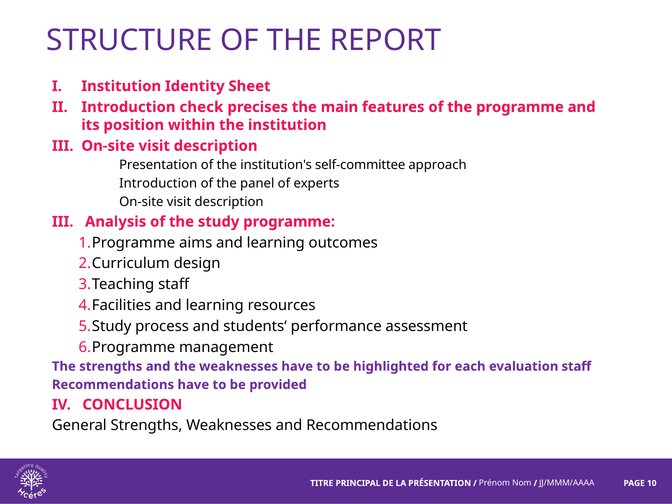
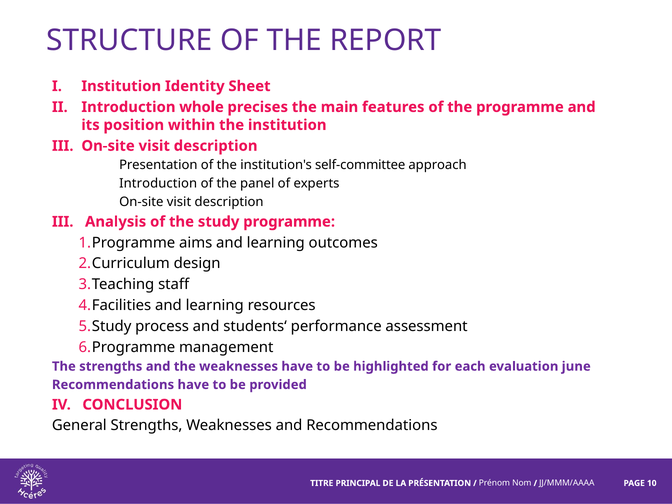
check: check -> whole
evaluation staff: staff -> june
